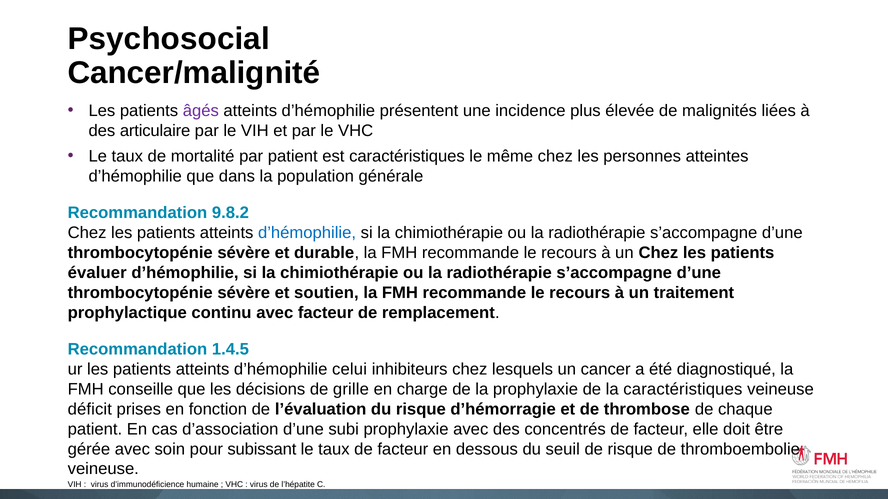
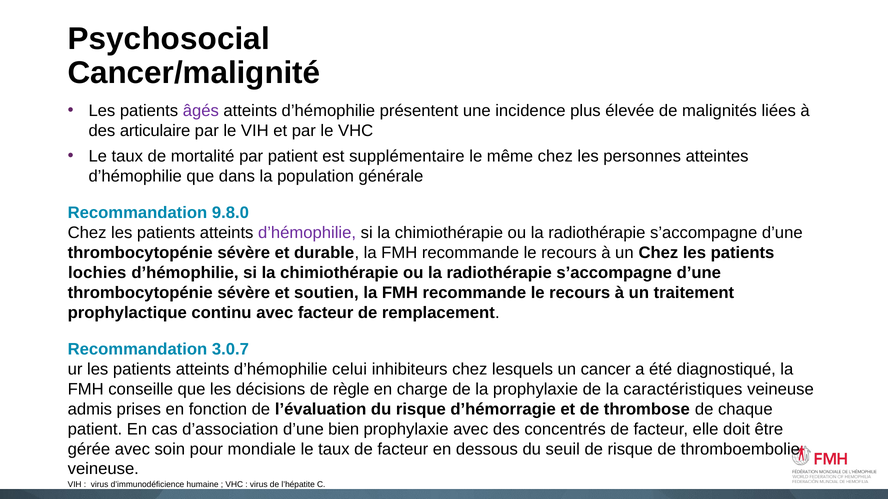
est caractéristiques: caractéristiques -> supplémentaire
9.8.2: 9.8.2 -> 9.8.0
d’hémophilie at (307, 233) colour: blue -> purple
évaluer: évaluer -> lochies
1.4.5: 1.4.5 -> 3.0.7
grille: grille -> règle
déficit: déficit -> admis
subi: subi -> bien
subissant: subissant -> mondiale
